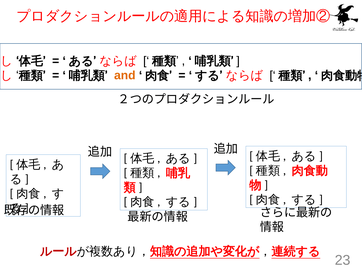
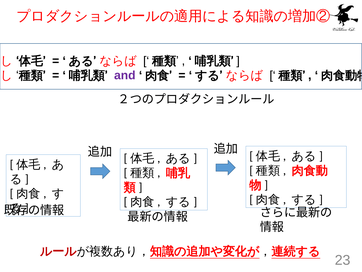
and colour: orange -> purple
